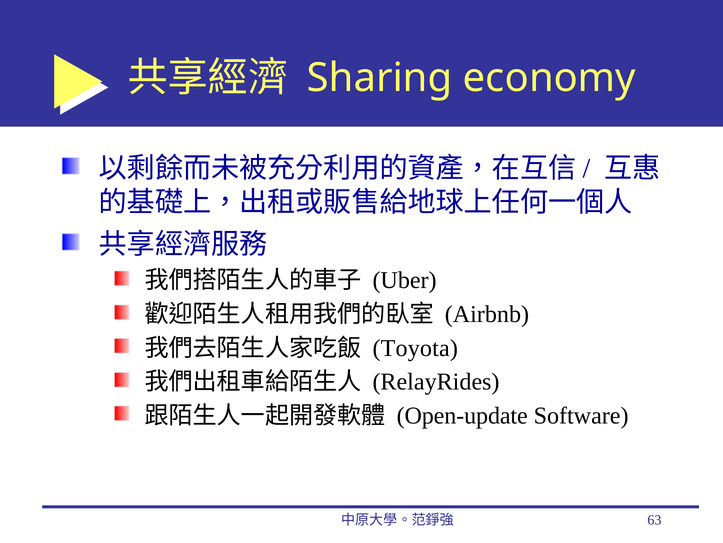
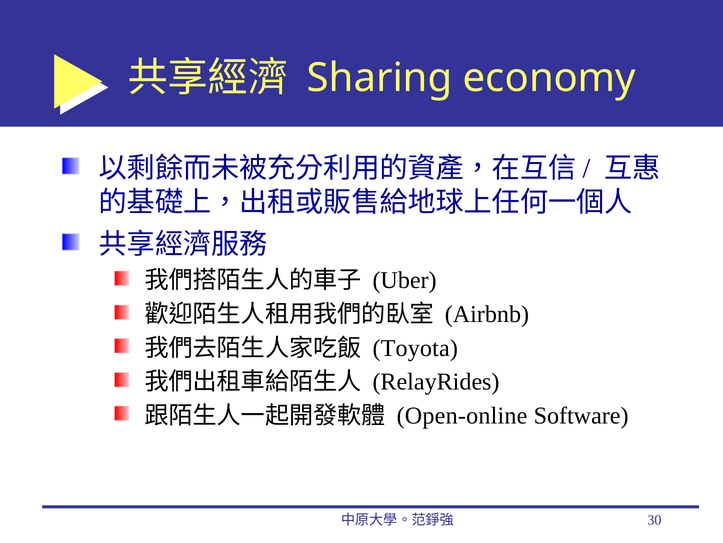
Open-update: Open-update -> Open-online
63: 63 -> 30
